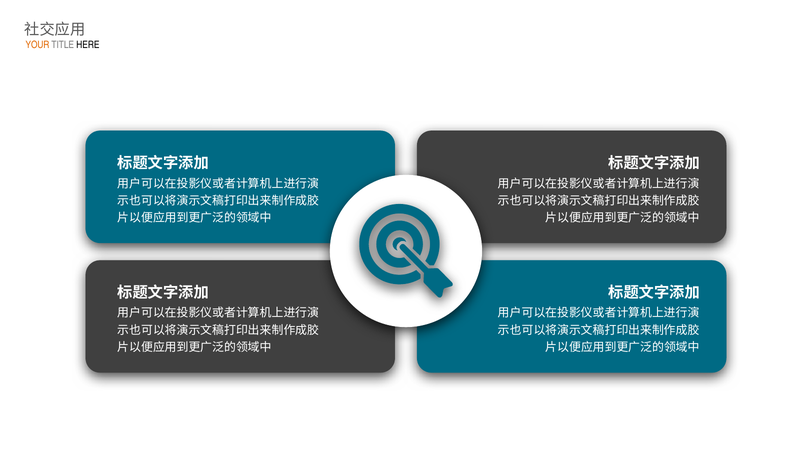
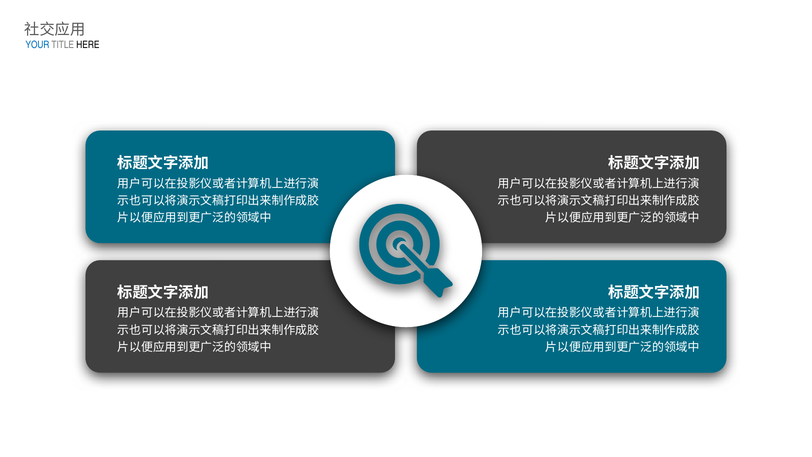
YOUR colour: orange -> blue
